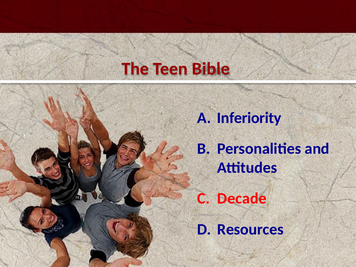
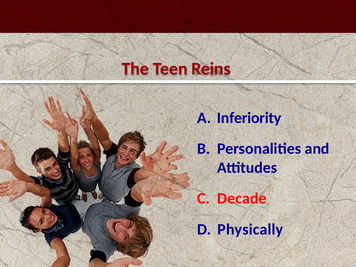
Bible: Bible -> Reins
Resources: Resources -> Physically
